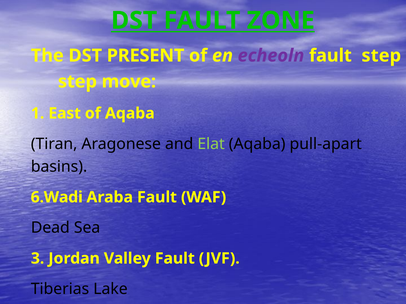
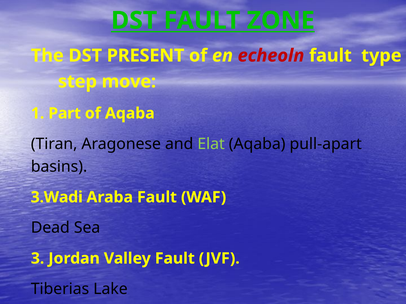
echeoln colour: purple -> red
fault step: step -> type
East: East -> Part
6.Wadi: 6.Wadi -> 3.Wadi
